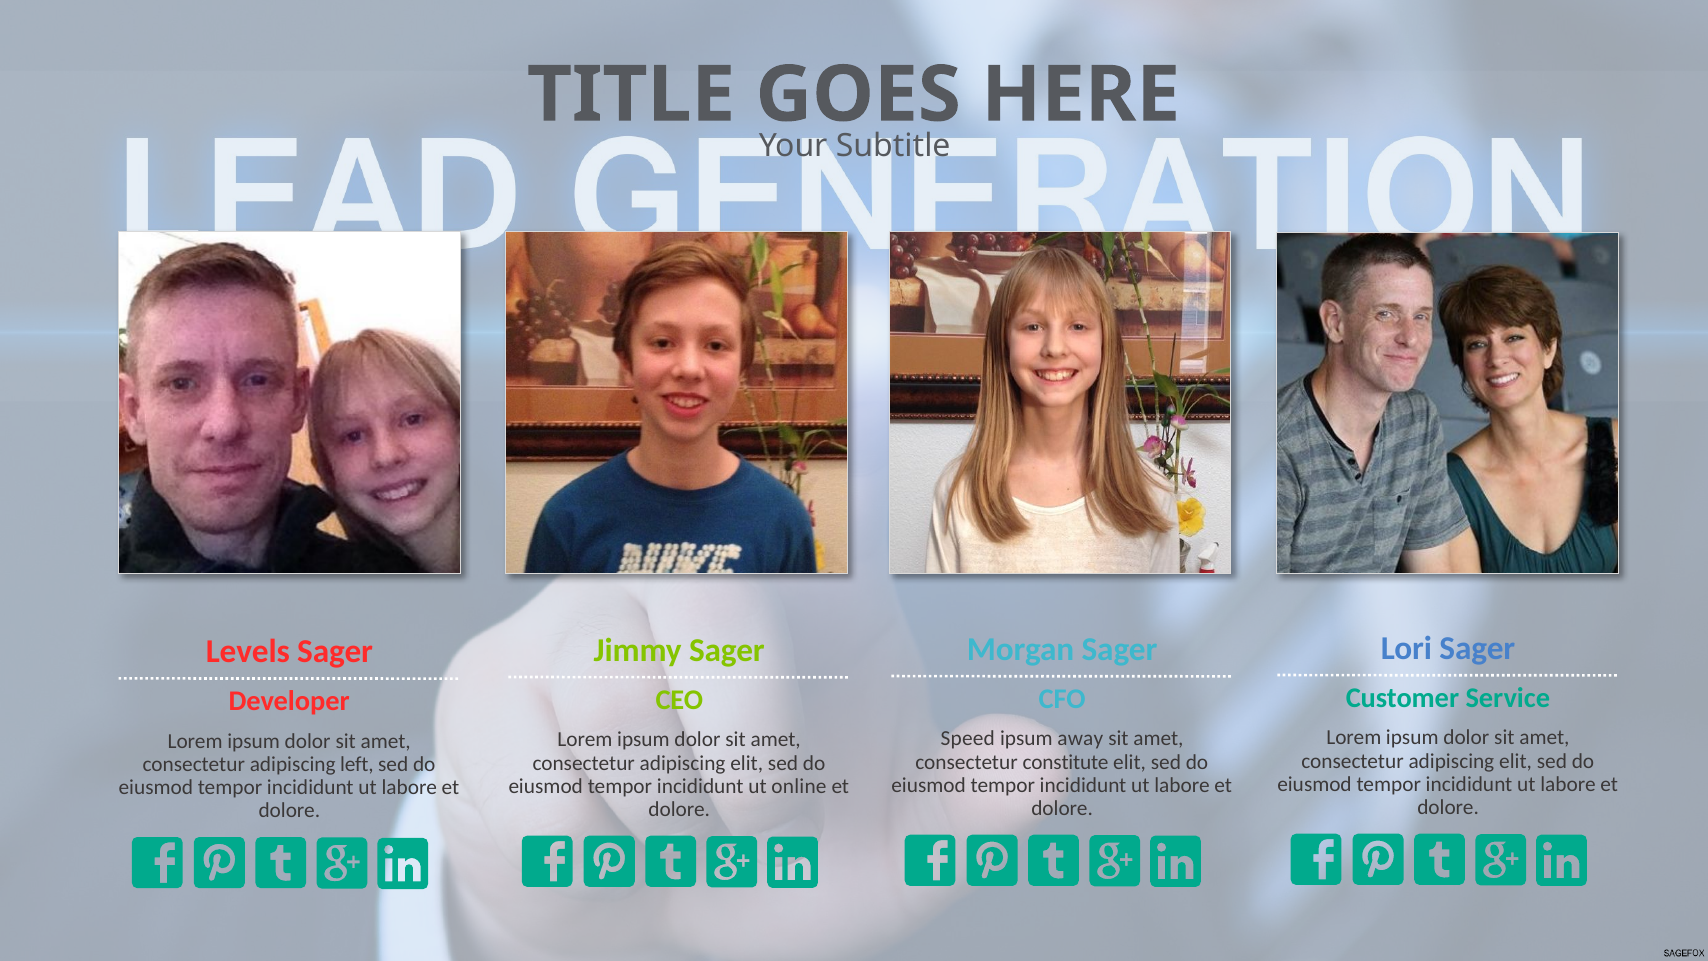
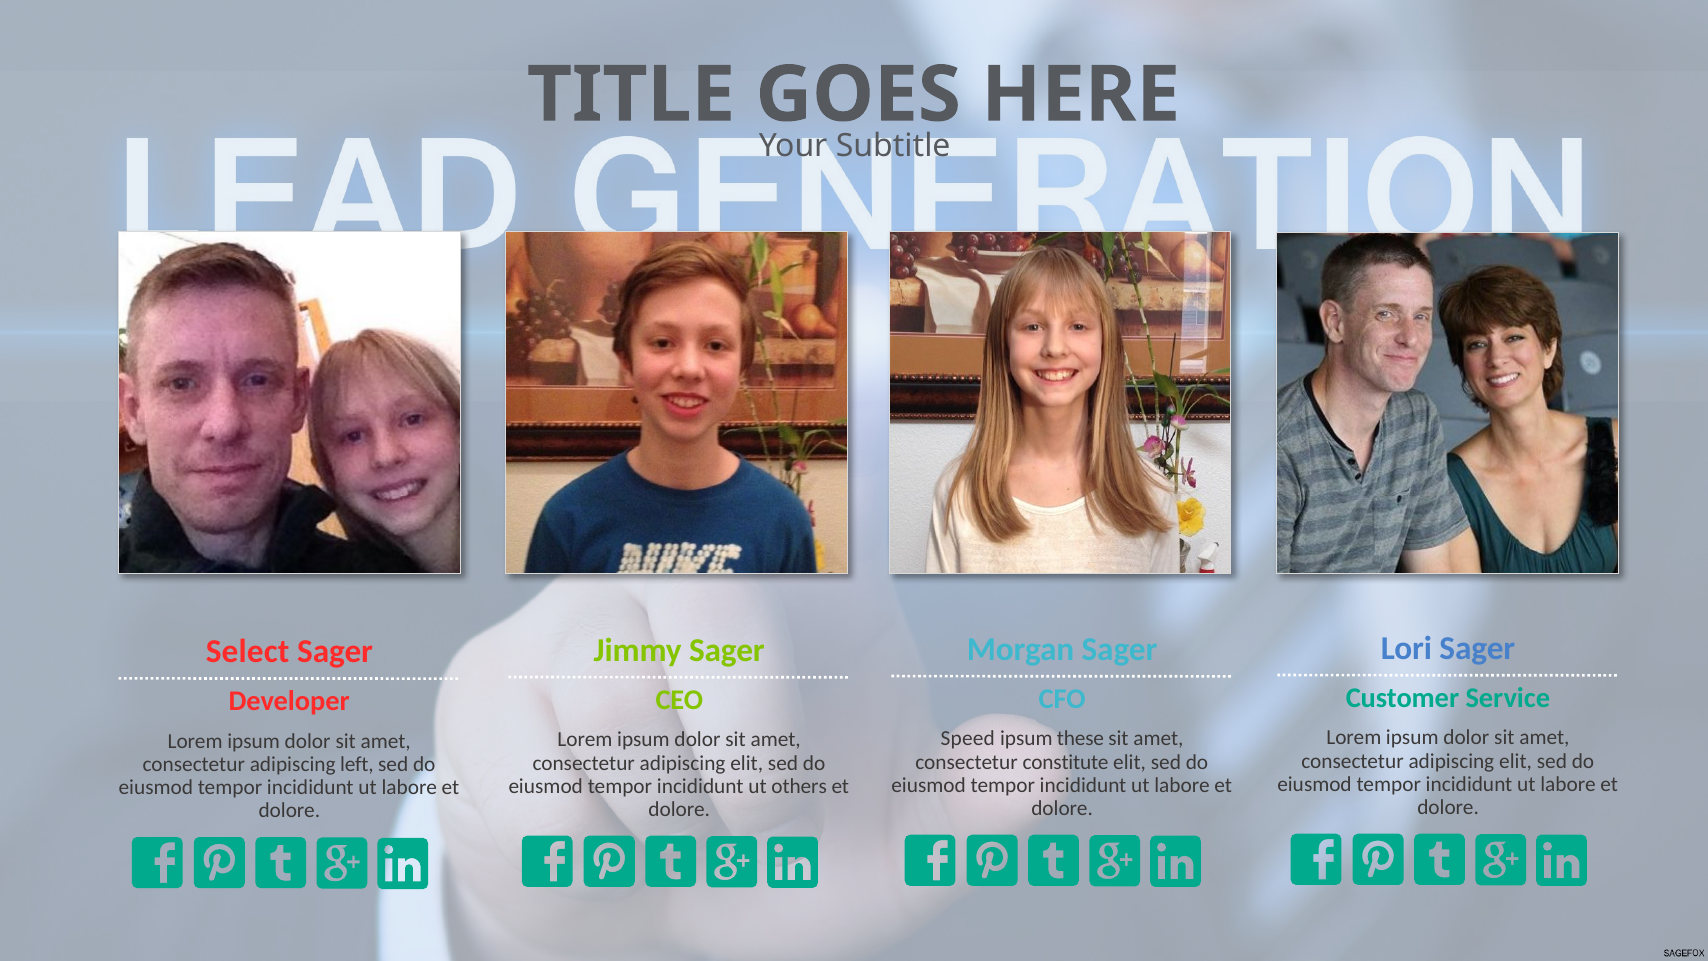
Levels: Levels -> Select
away: away -> these
online: online -> others
